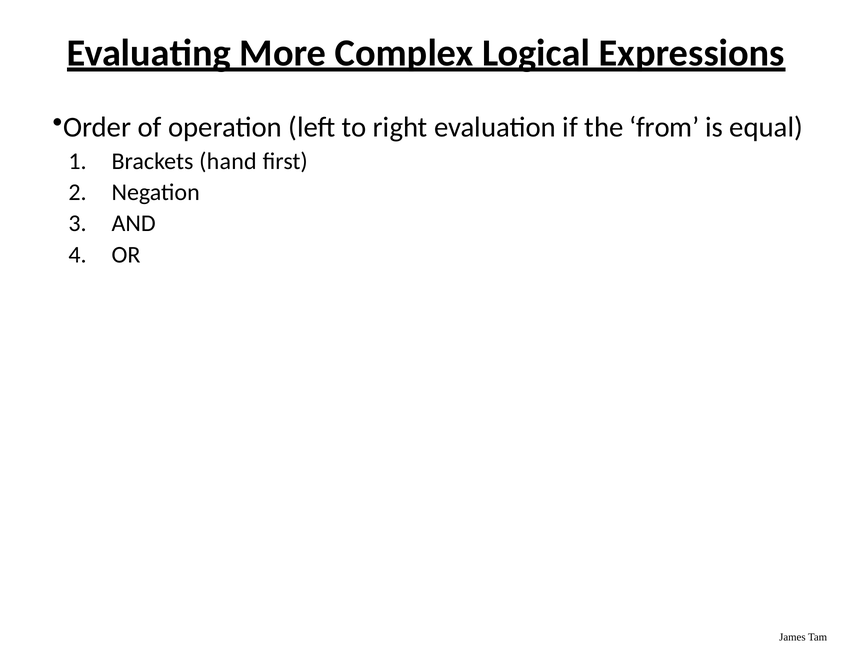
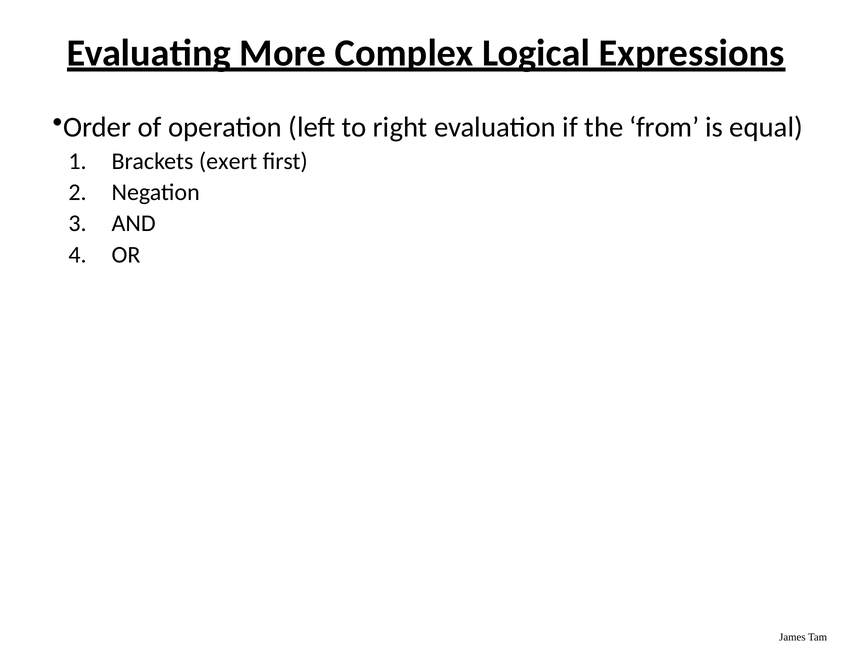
hand: hand -> exert
